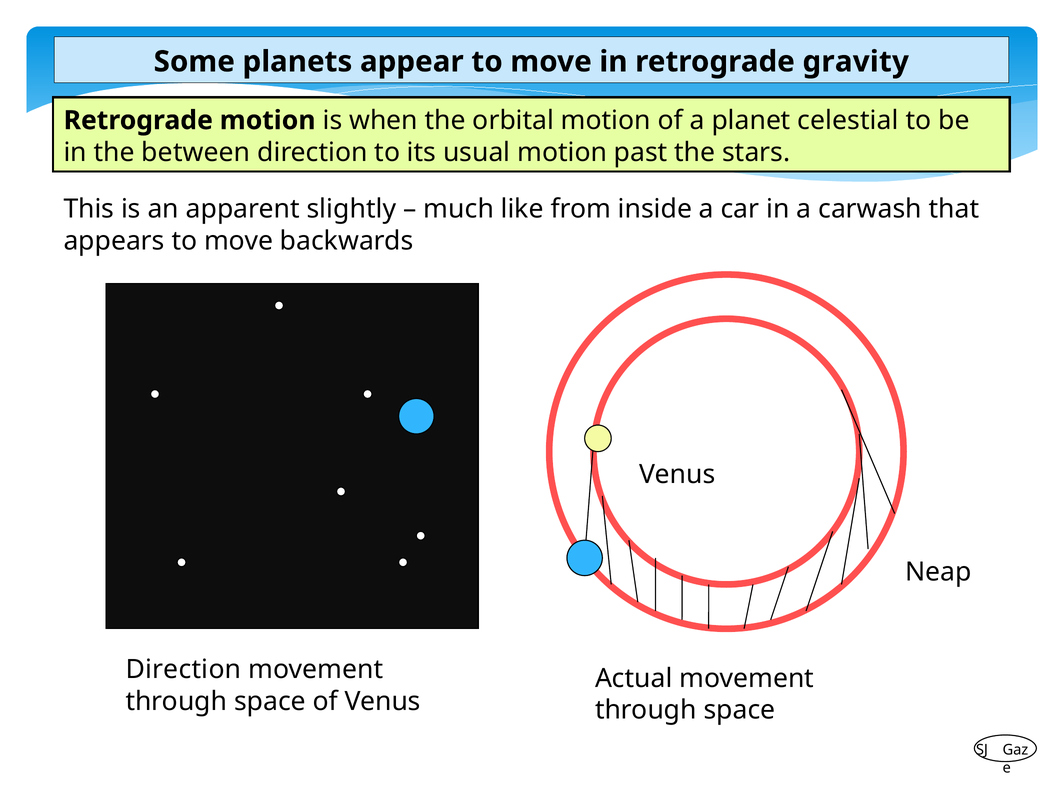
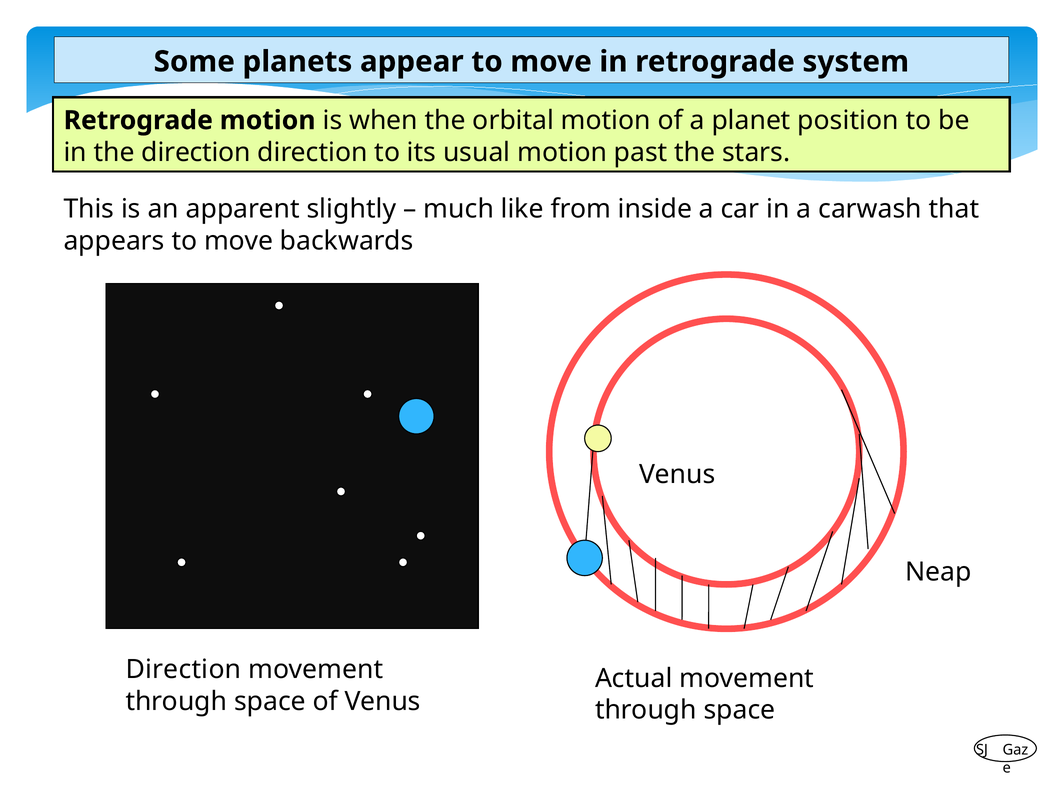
gravity: gravity -> system
celestial: celestial -> position
the between: between -> direction
